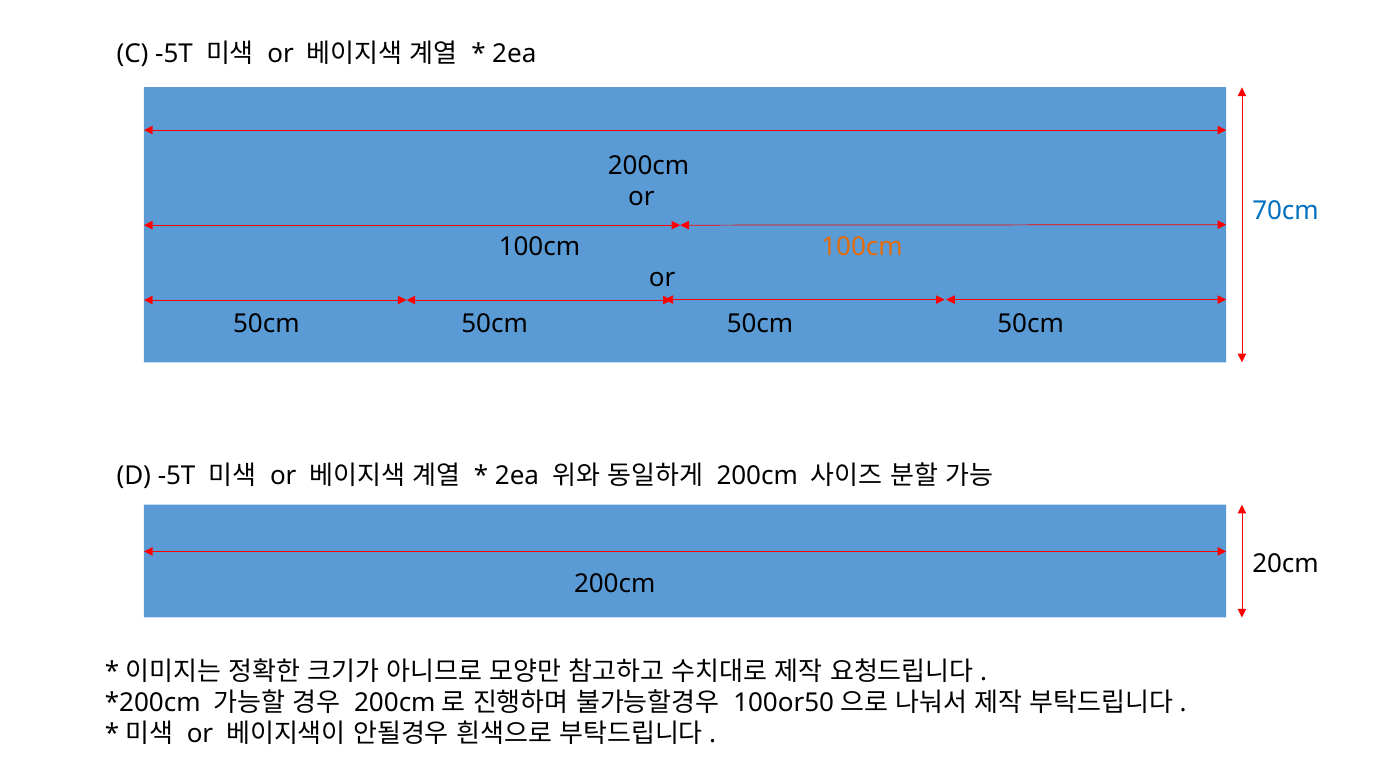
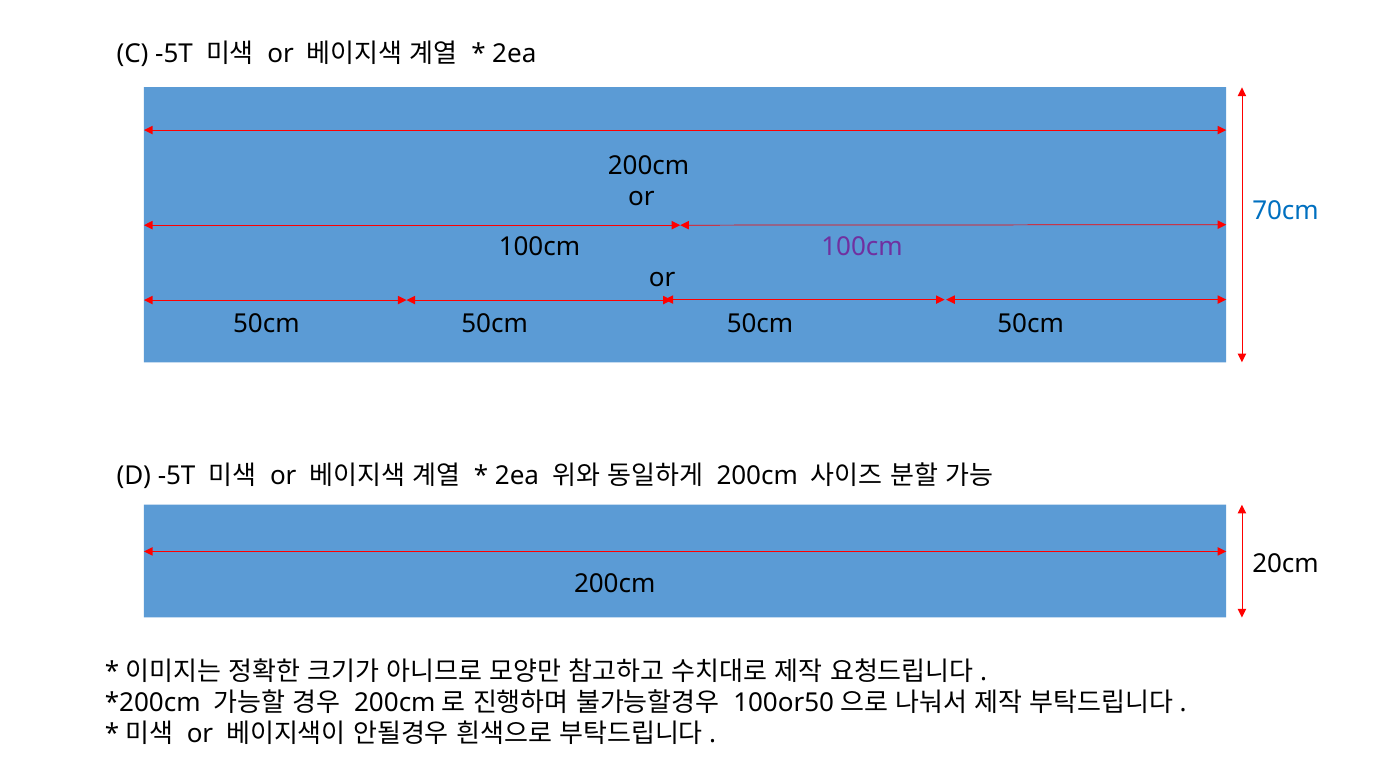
100cm at (862, 247) colour: orange -> purple
